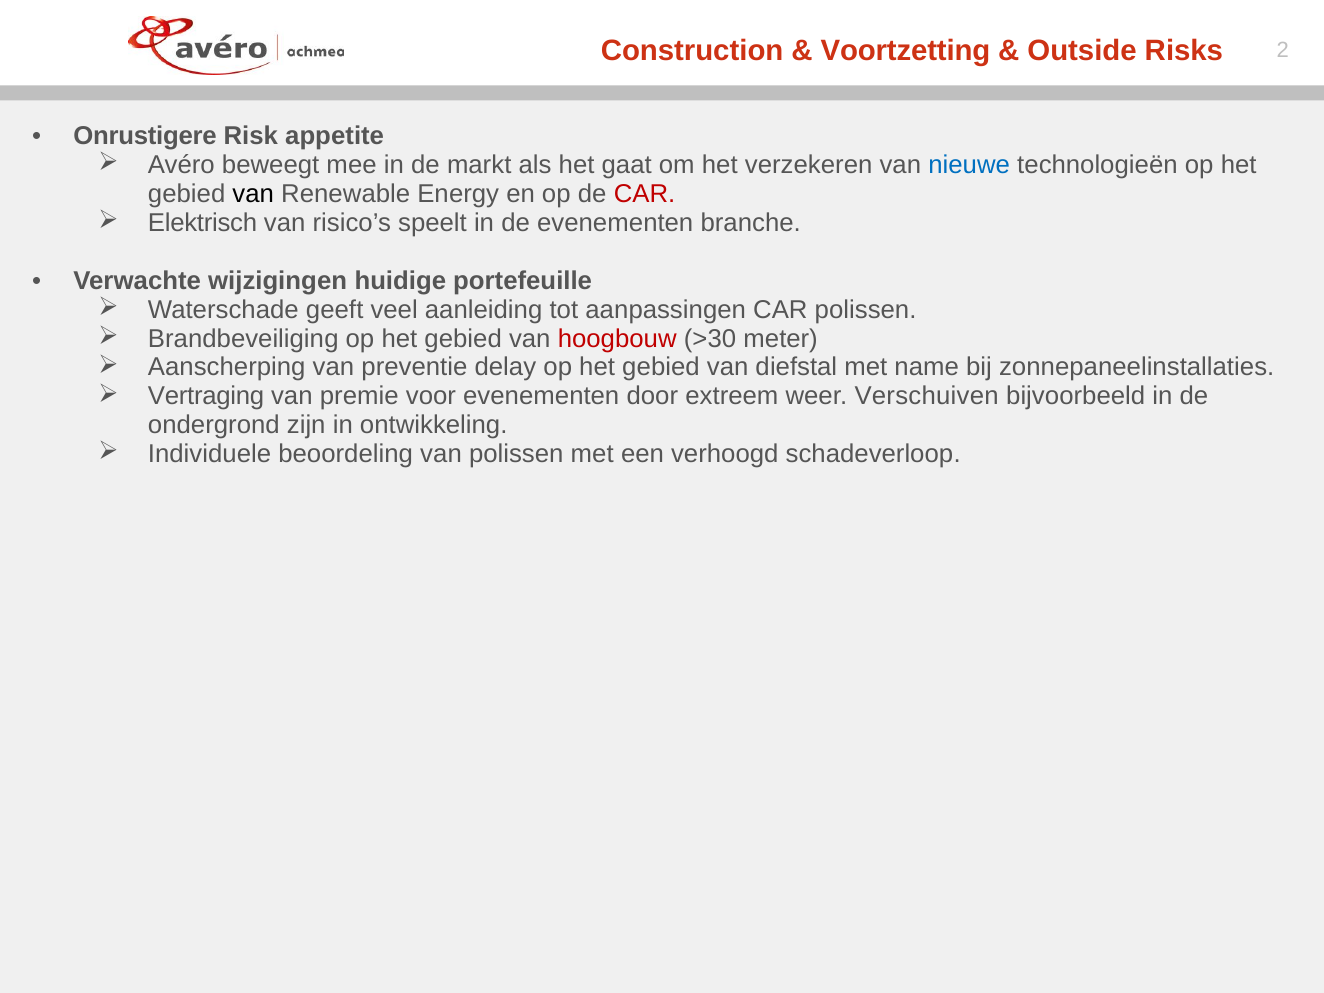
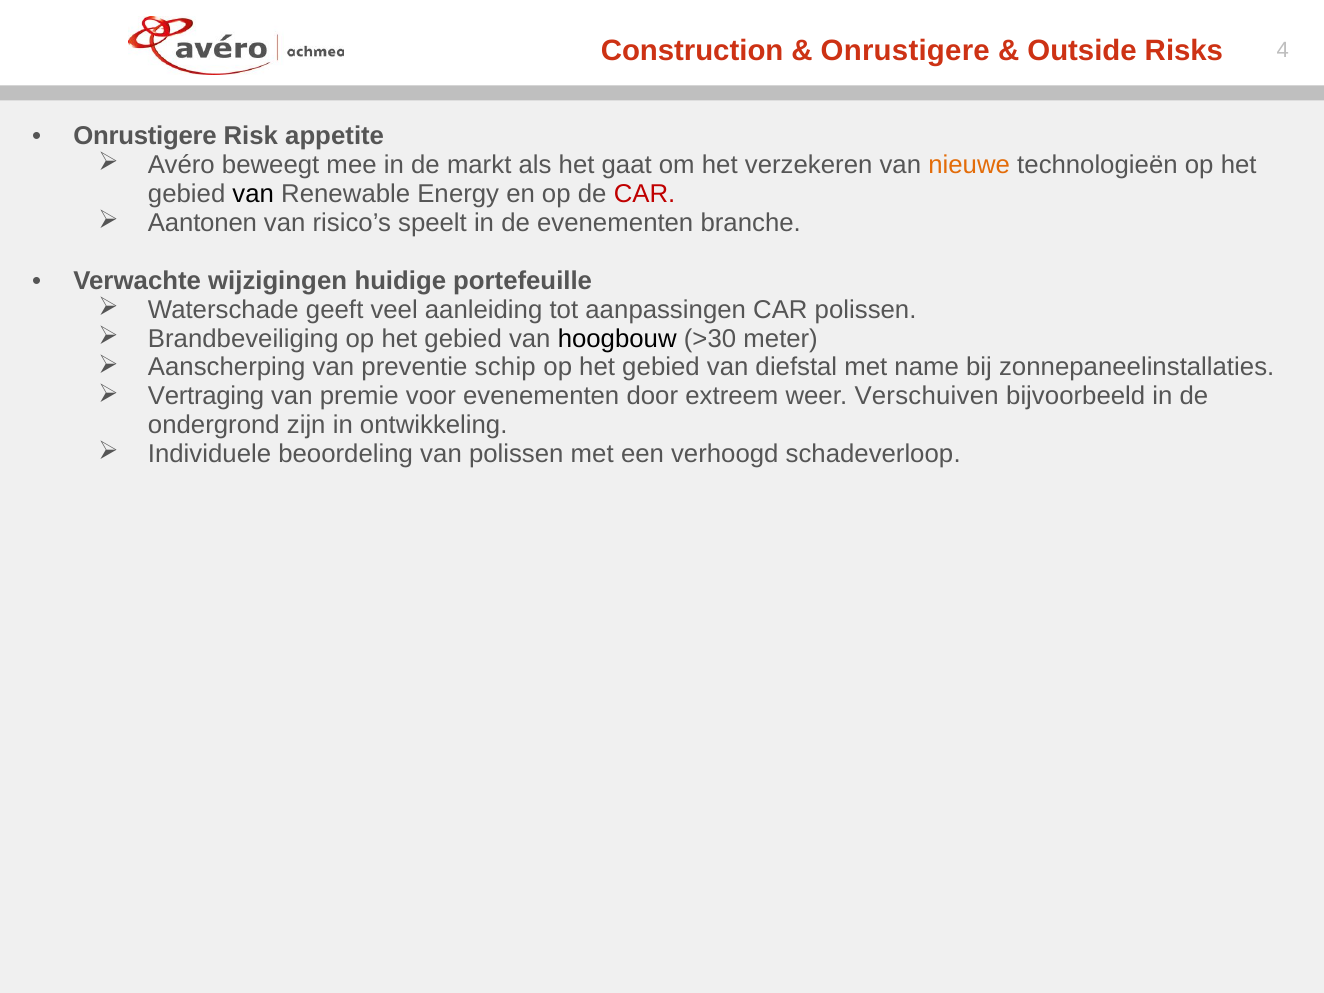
Voortzetting at (905, 50): Voortzetting -> Onrustigere
2: 2 -> 4
nieuwe colour: blue -> orange
Elektrisch: Elektrisch -> Aantonen
hoogbouw colour: red -> black
delay: delay -> schip
